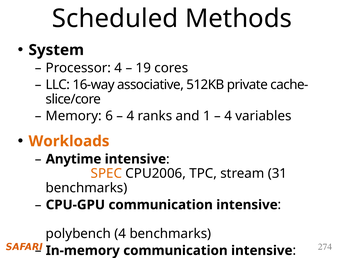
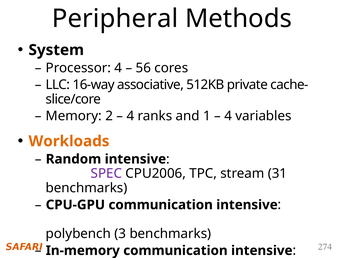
Scheduled: Scheduled -> Peripheral
19: 19 -> 56
6: 6 -> 2
Anytime: Anytime -> Random
SPEC colour: orange -> purple
polybench 4: 4 -> 3
